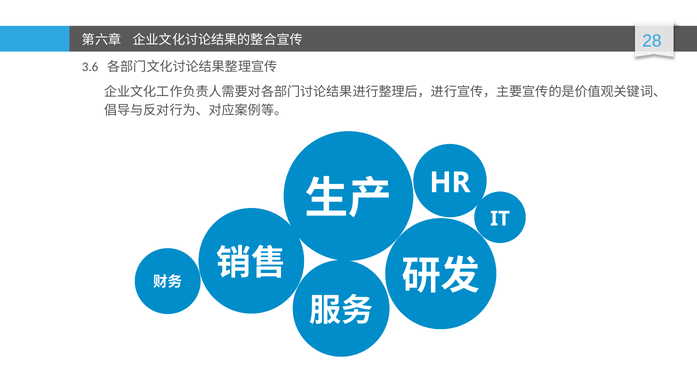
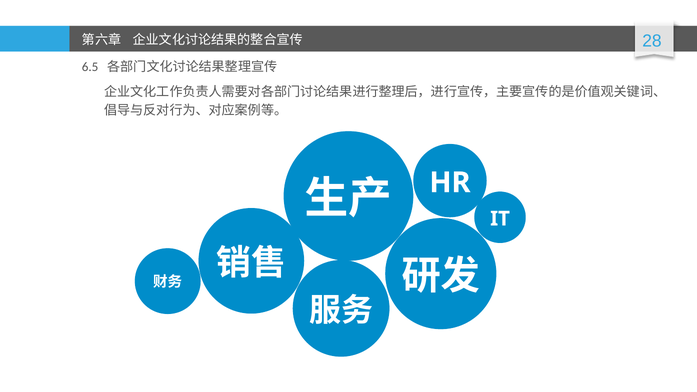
3.6: 3.6 -> 6.5
